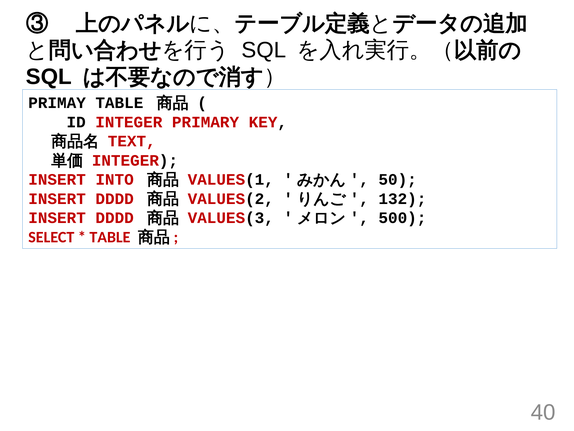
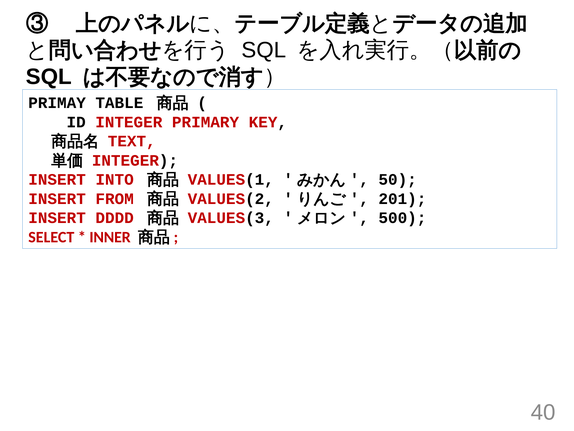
DDDD at (115, 199): DDDD -> FROM
132: 132 -> 201
TABLE at (110, 237): TABLE -> INNER
